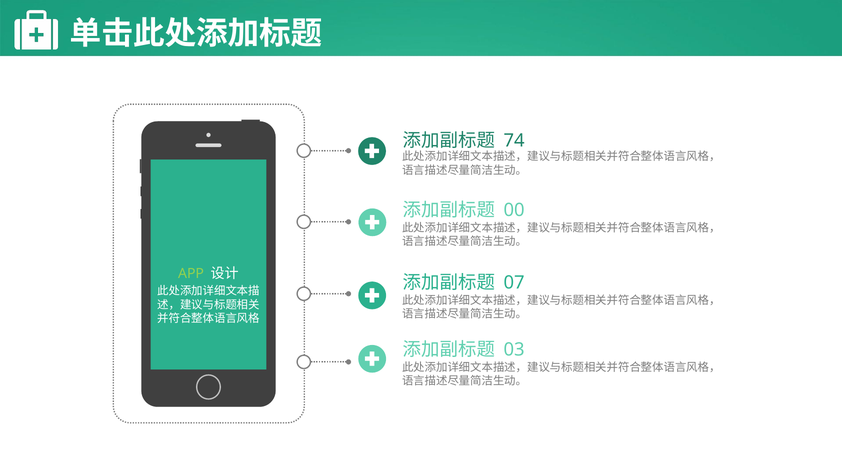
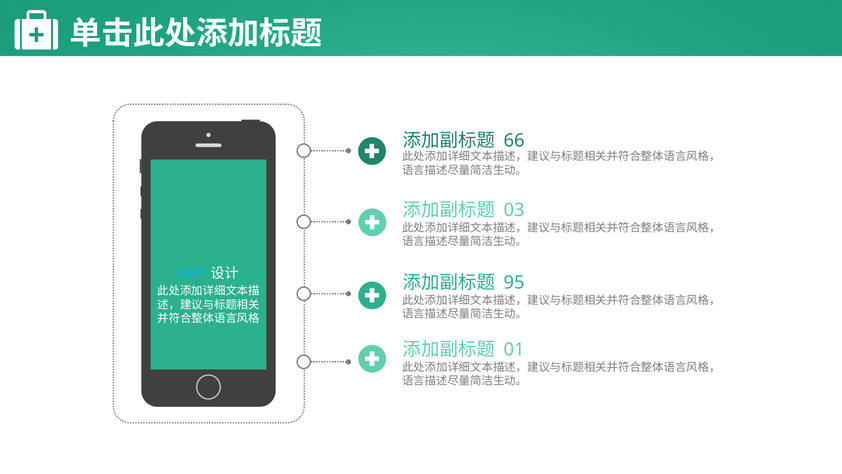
74: 74 -> 66
00: 00 -> 03
APP colour: light green -> light blue
07: 07 -> 95
03: 03 -> 01
